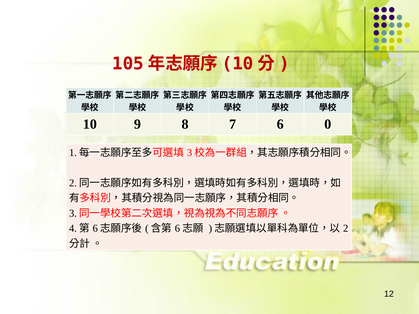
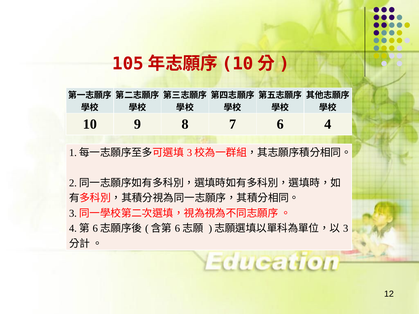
0: 0 -> 4
2: 2 -> 3
